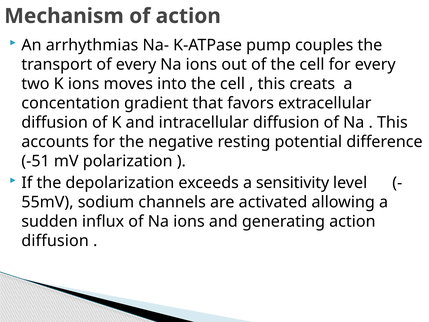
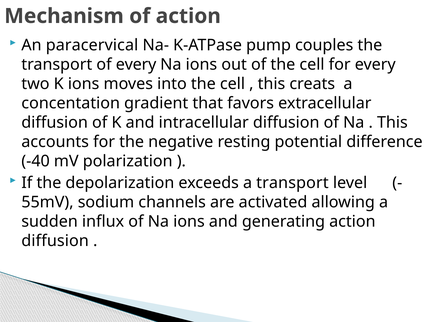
arrhythmias: arrhythmias -> paracervical
-51: -51 -> -40
a sensitivity: sensitivity -> transport
